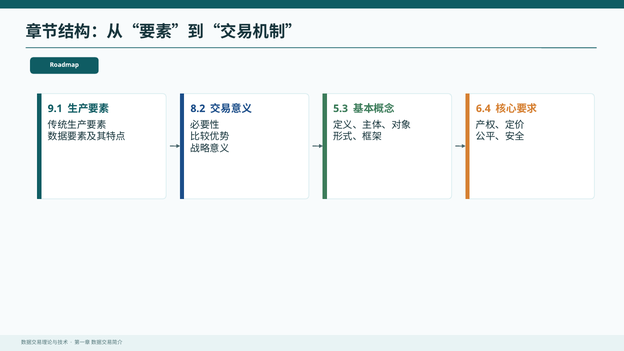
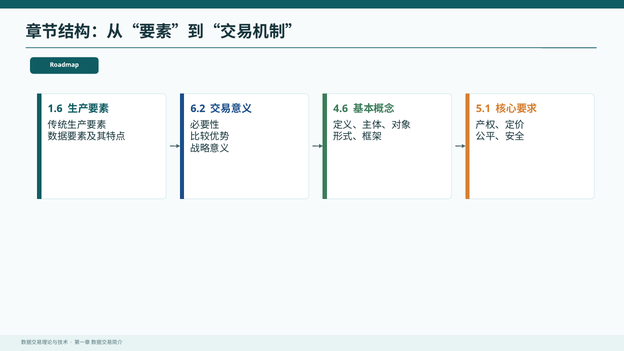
9.1: 9.1 -> 1.6
8.2: 8.2 -> 6.2
5.3: 5.3 -> 4.6
6.4: 6.4 -> 5.1
